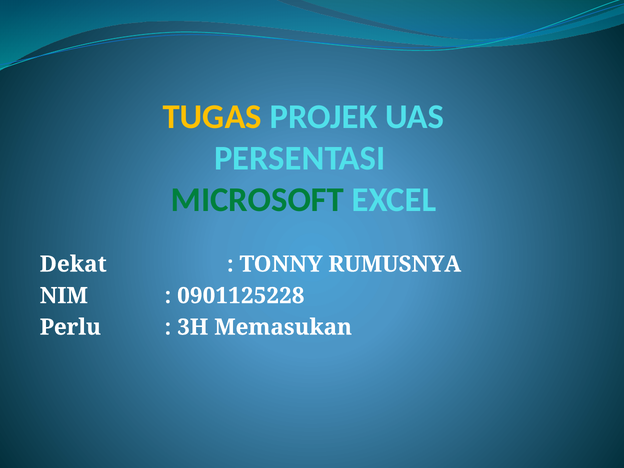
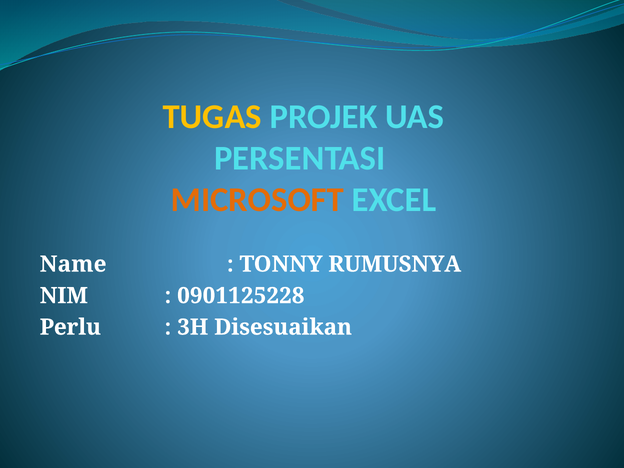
MICROSOFT colour: green -> orange
Dekat: Dekat -> Name
Memasukan: Memasukan -> Disesuaikan
